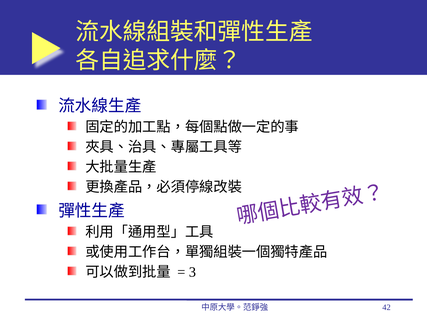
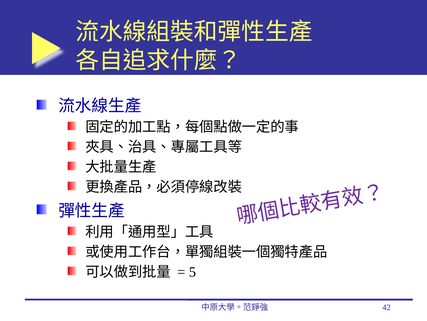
3: 3 -> 5
